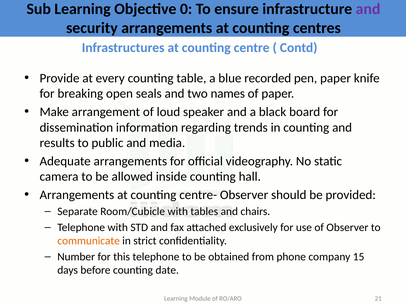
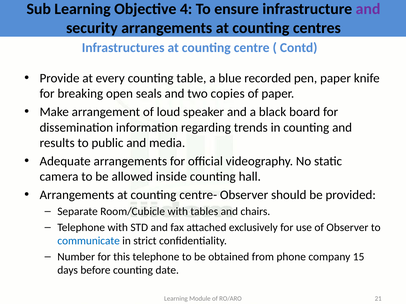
0: 0 -> 4
names: names -> copies
communicate colour: orange -> blue
